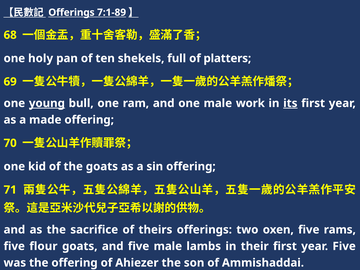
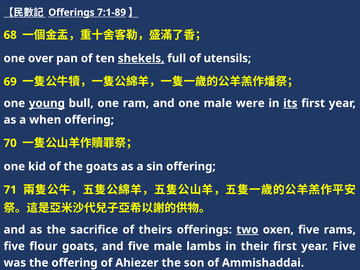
holy: holy -> over
shekels underline: none -> present
platters: platters -> utensils
work: work -> were
made: made -> when
two underline: none -> present
